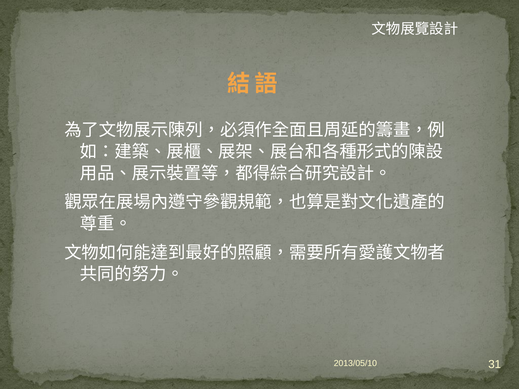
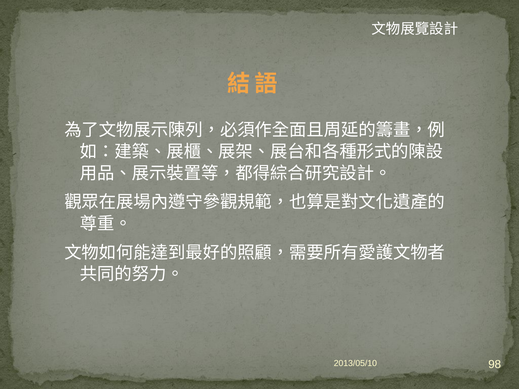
31: 31 -> 98
